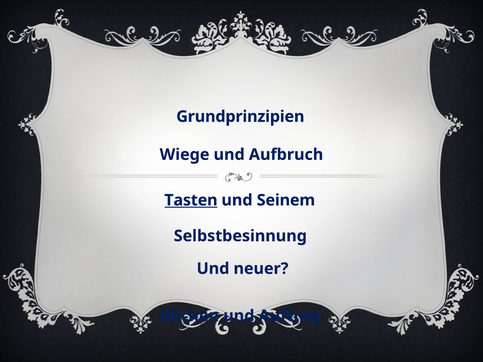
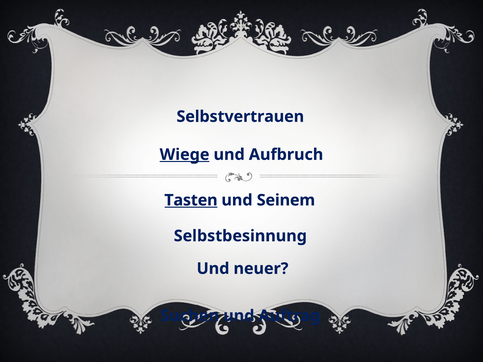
Grundprinzipien: Grundprinzipien -> Selbstvertrauen
Wiege underline: none -> present
Blicken: Blicken -> Suchen
